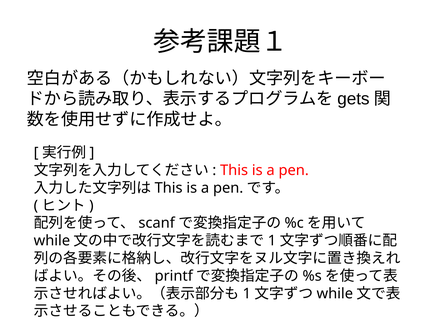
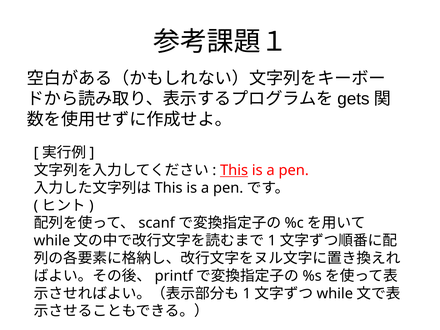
This at (234, 170) underline: none -> present
